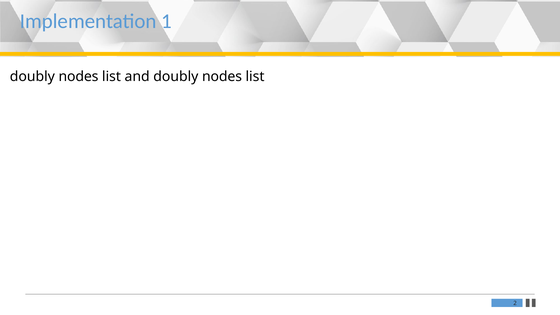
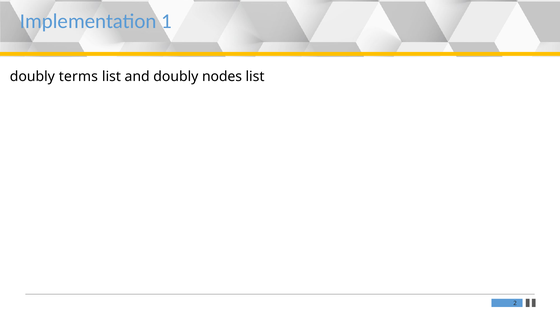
nodes at (78, 77): nodes -> terms
